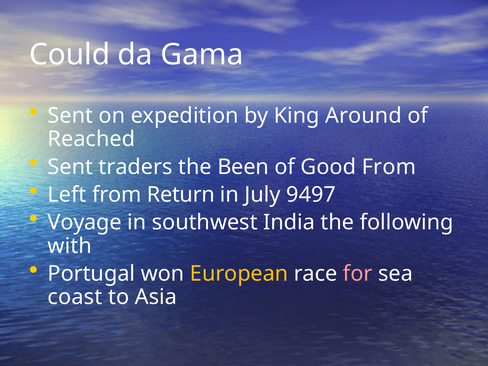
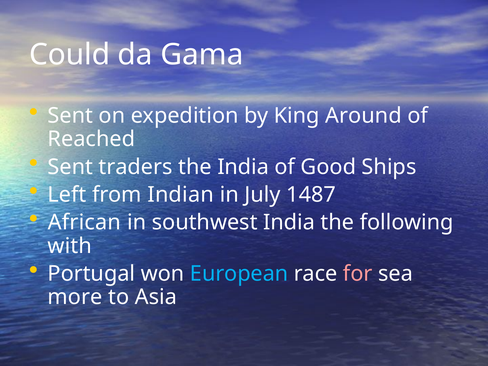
the Been: Been -> India
Good From: From -> Ships
Return: Return -> Indian
9497: 9497 -> 1487
Voyage: Voyage -> African
European colour: yellow -> light blue
coast: coast -> more
